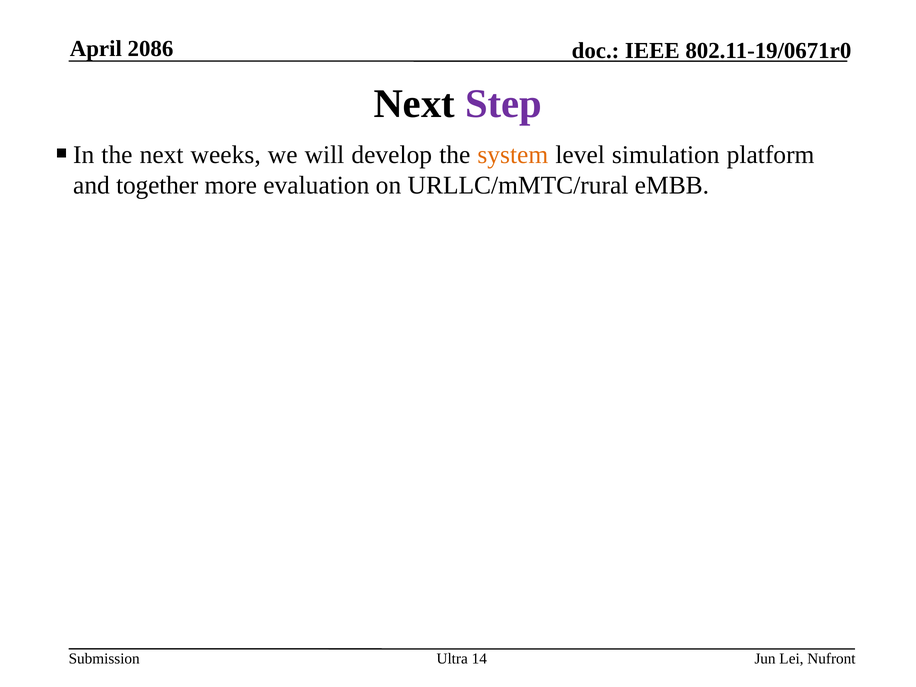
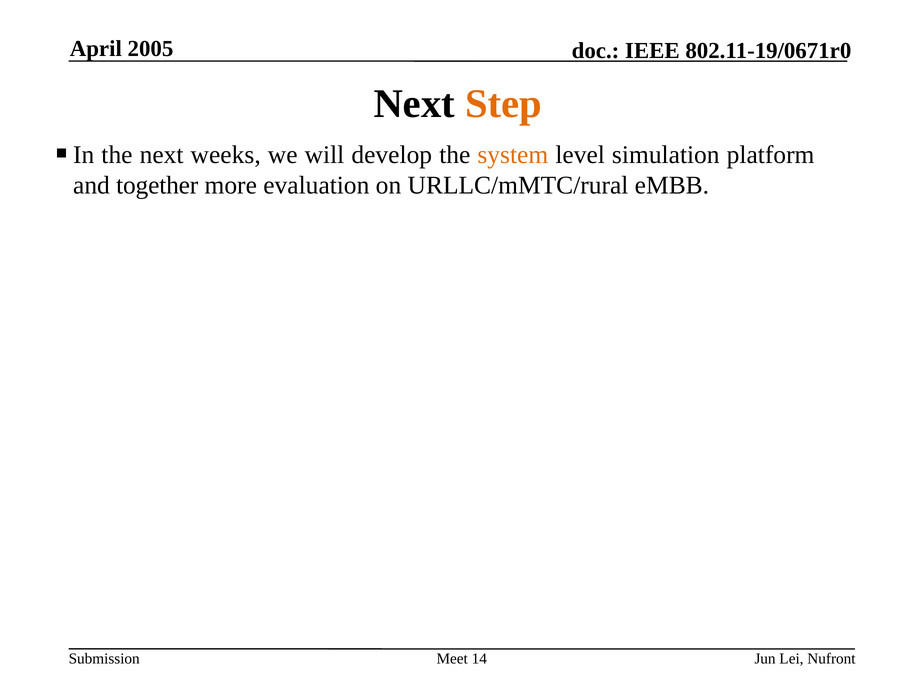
2086: 2086 -> 2005
Step colour: purple -> orange
Ultra: Ultra -> Meet
